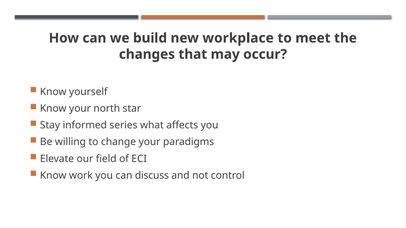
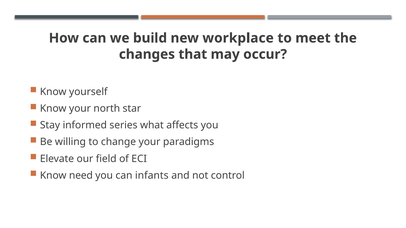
work: work -> need
discuss: discuss -> infants
